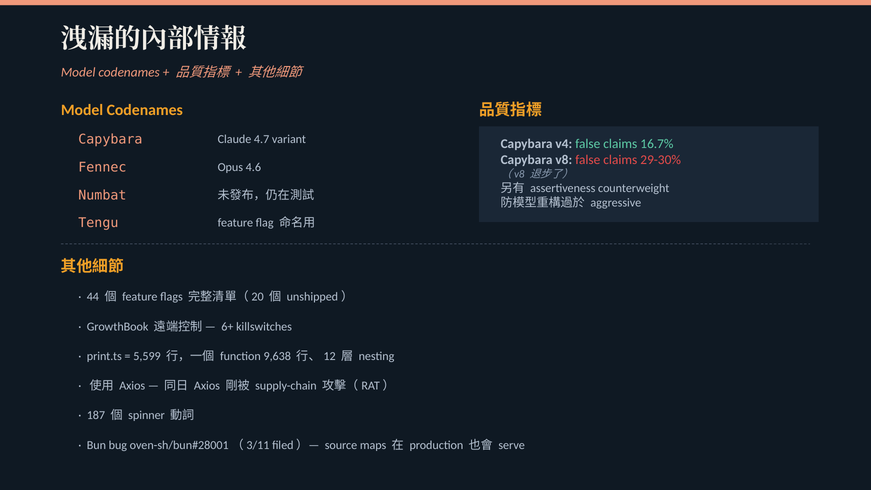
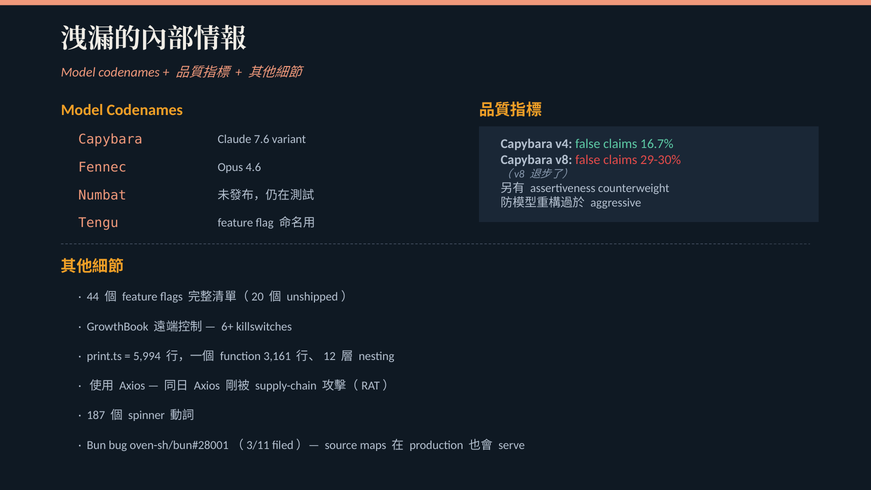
4.7: 4.7 -> 7.6
5,599: 5,599 -> 5,994
9,638: 9,638 -> 3,161
